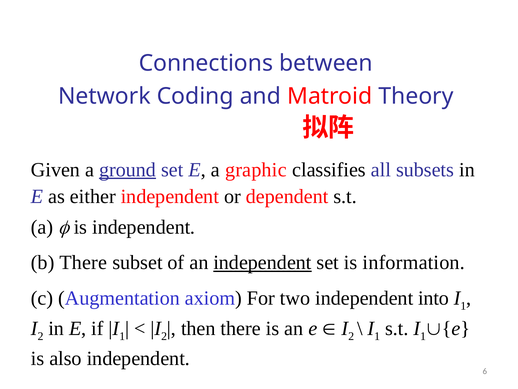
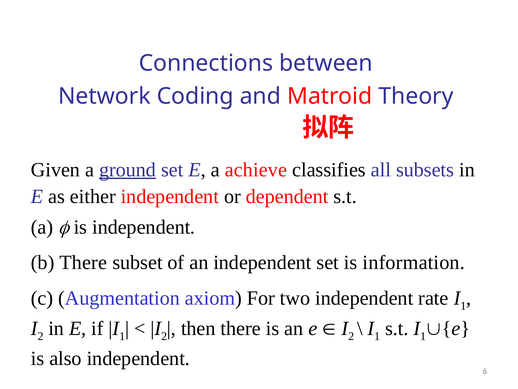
graphic: graphic -> achieve
independent at (262, 262) underline: present -> none
into: into -> rate
